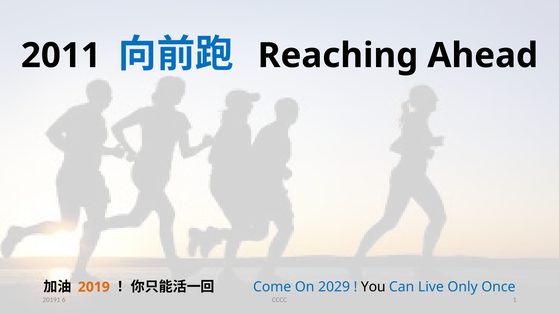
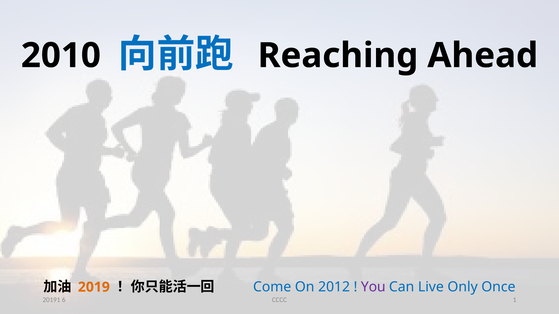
2011: 2011 -> 2010
2029: 2029 -> 2012
You colour: black -> purple
